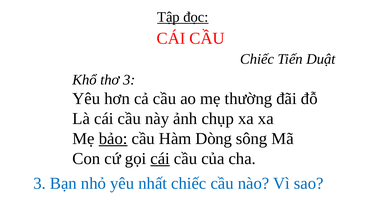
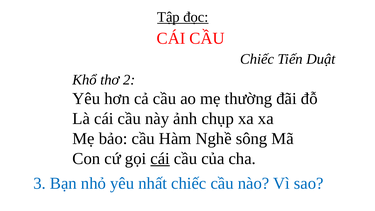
thơ 3: 3 -> 2
bảo underline: present -> none
Dòng: Dòng -> Nghề
